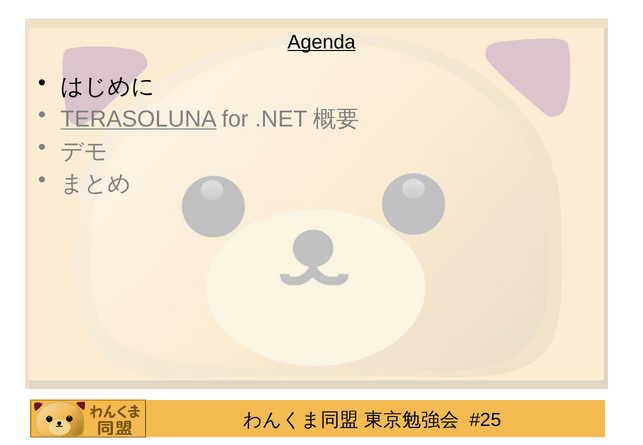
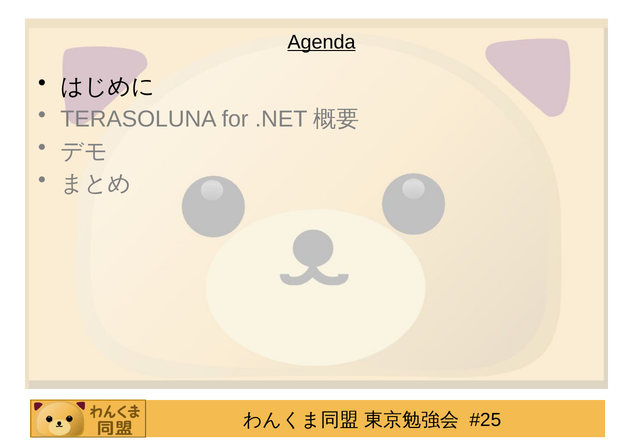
TERASOLUNA underline: present -> none
